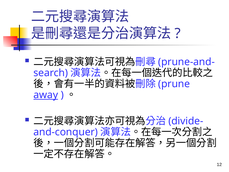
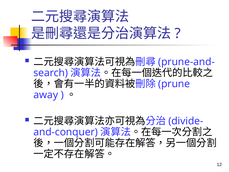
away underline: present -> none
